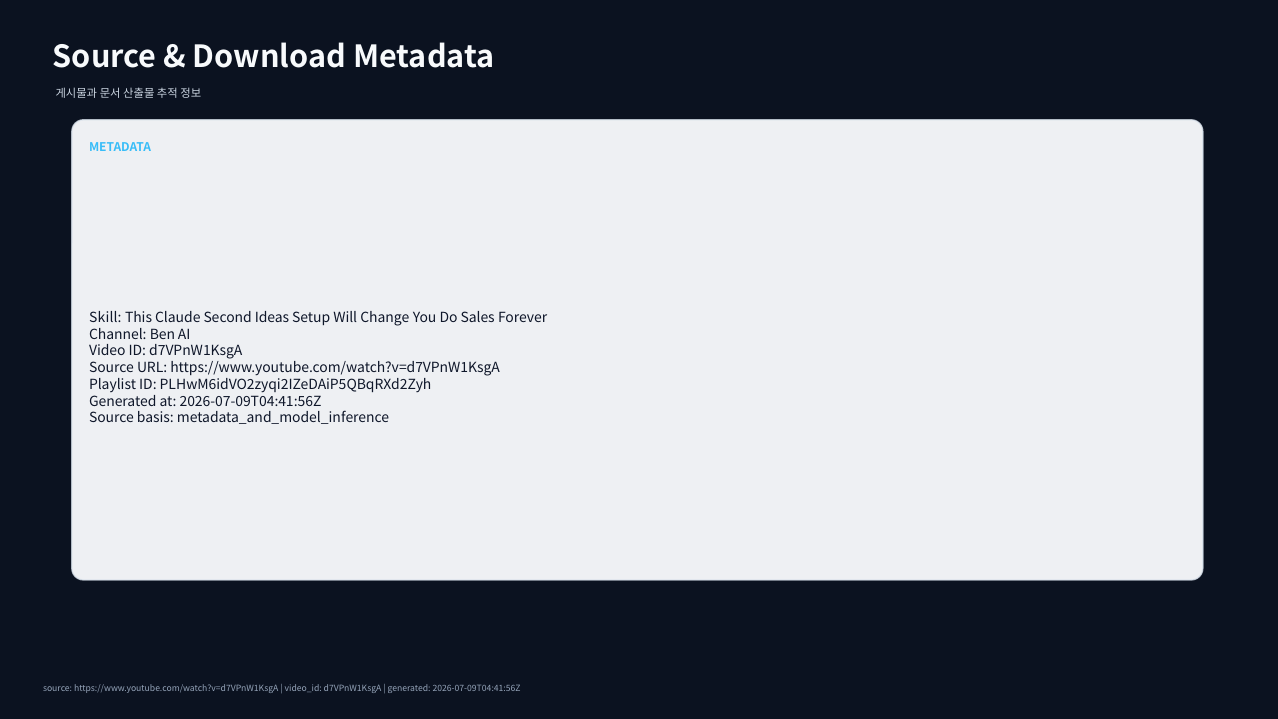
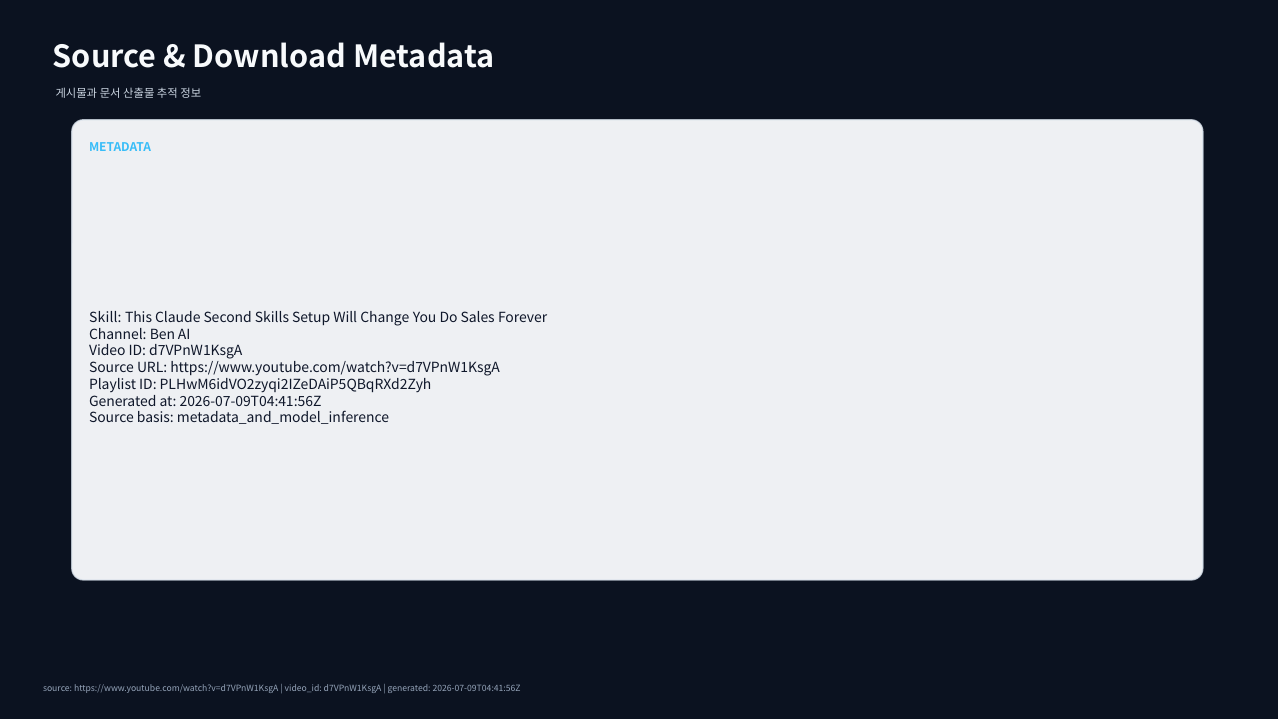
Ideas: Ideas -> Skills
